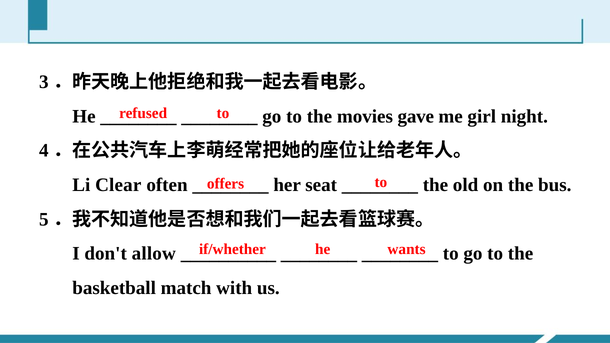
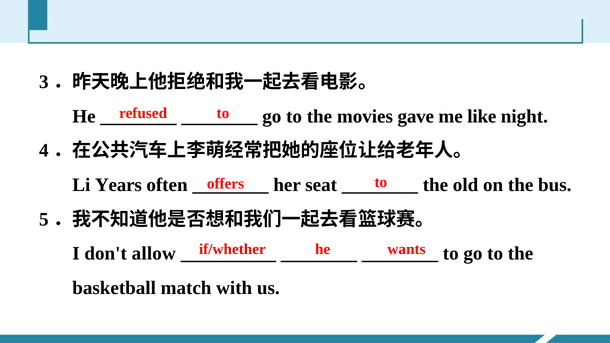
girl: girl -> like
Clear: Clear -> Years
